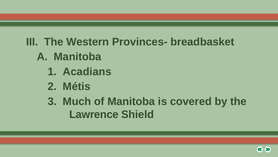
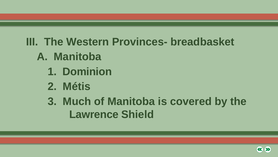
Acadians: Acadians -> Dominion
